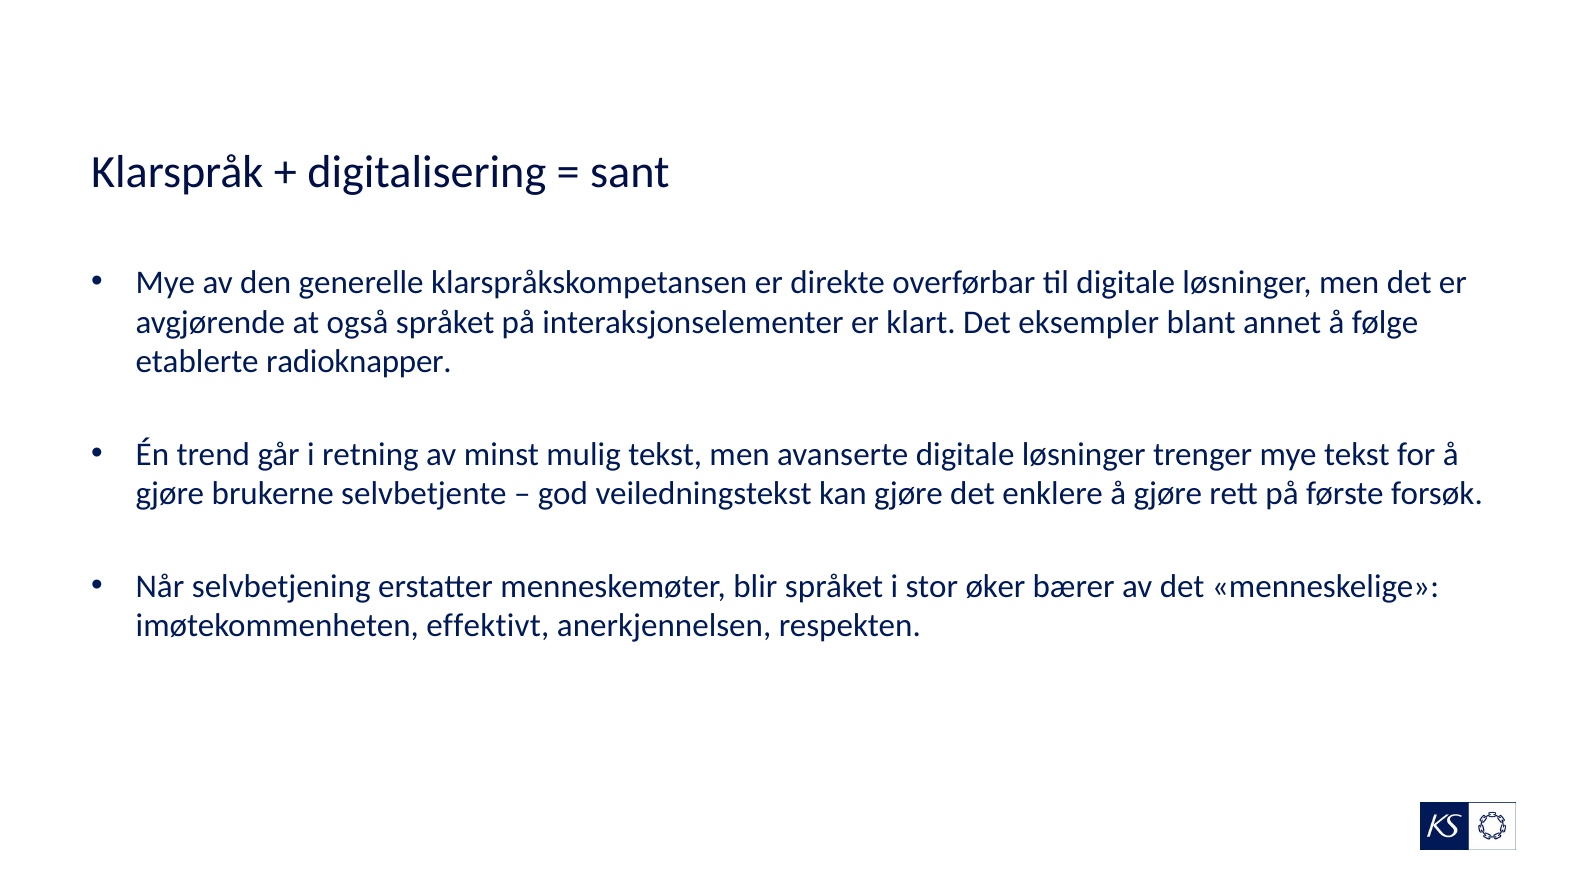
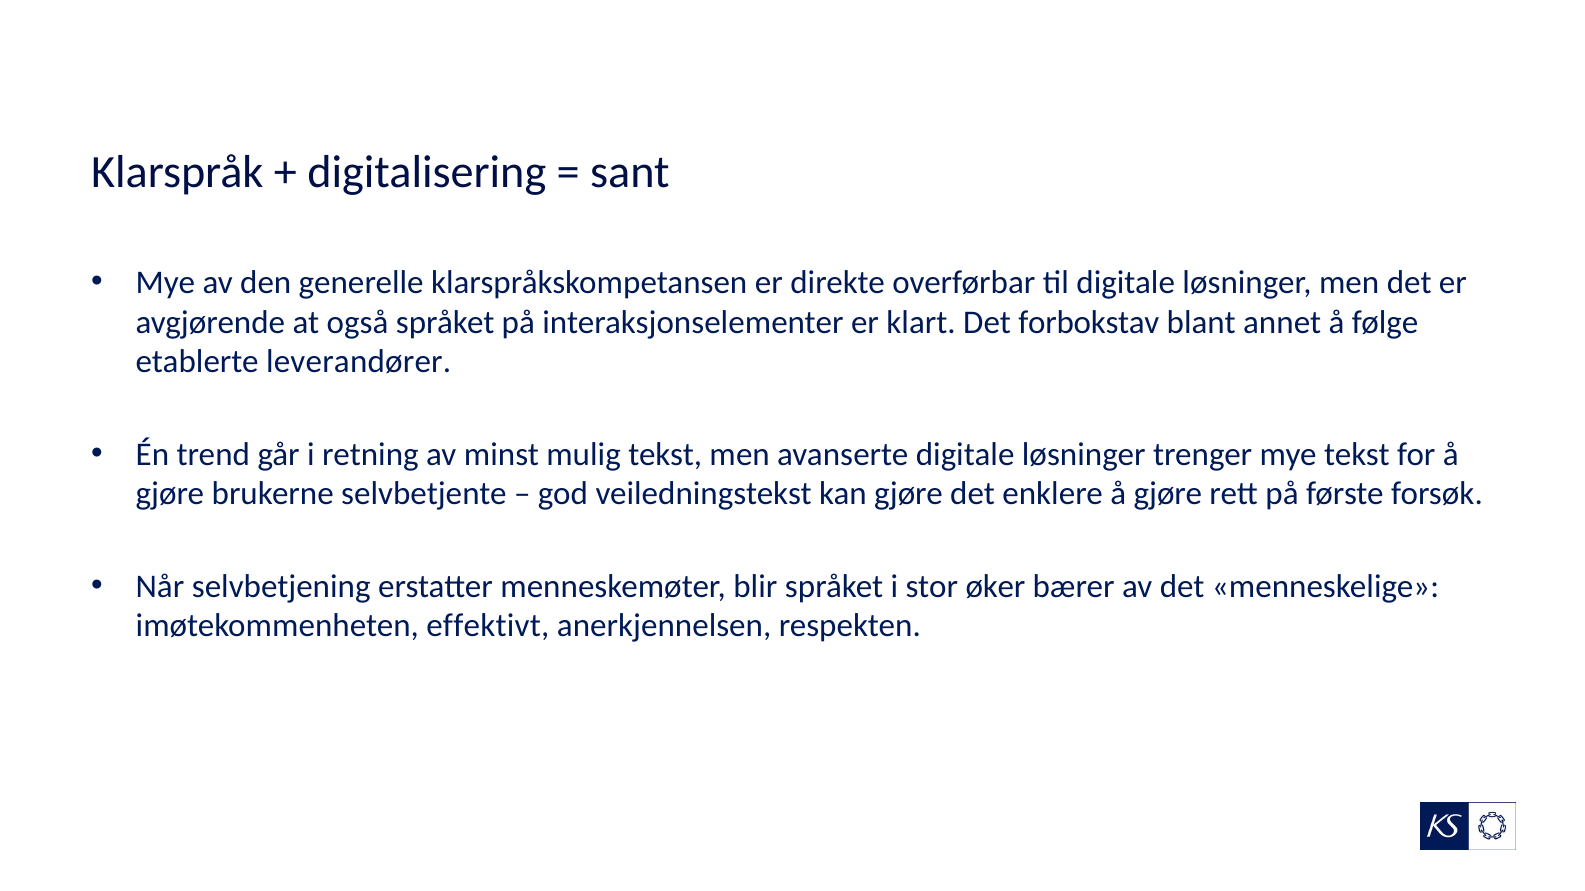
eksempler: eksempler -> forbokstav
radioknapper: radioknapper -> leverandører
